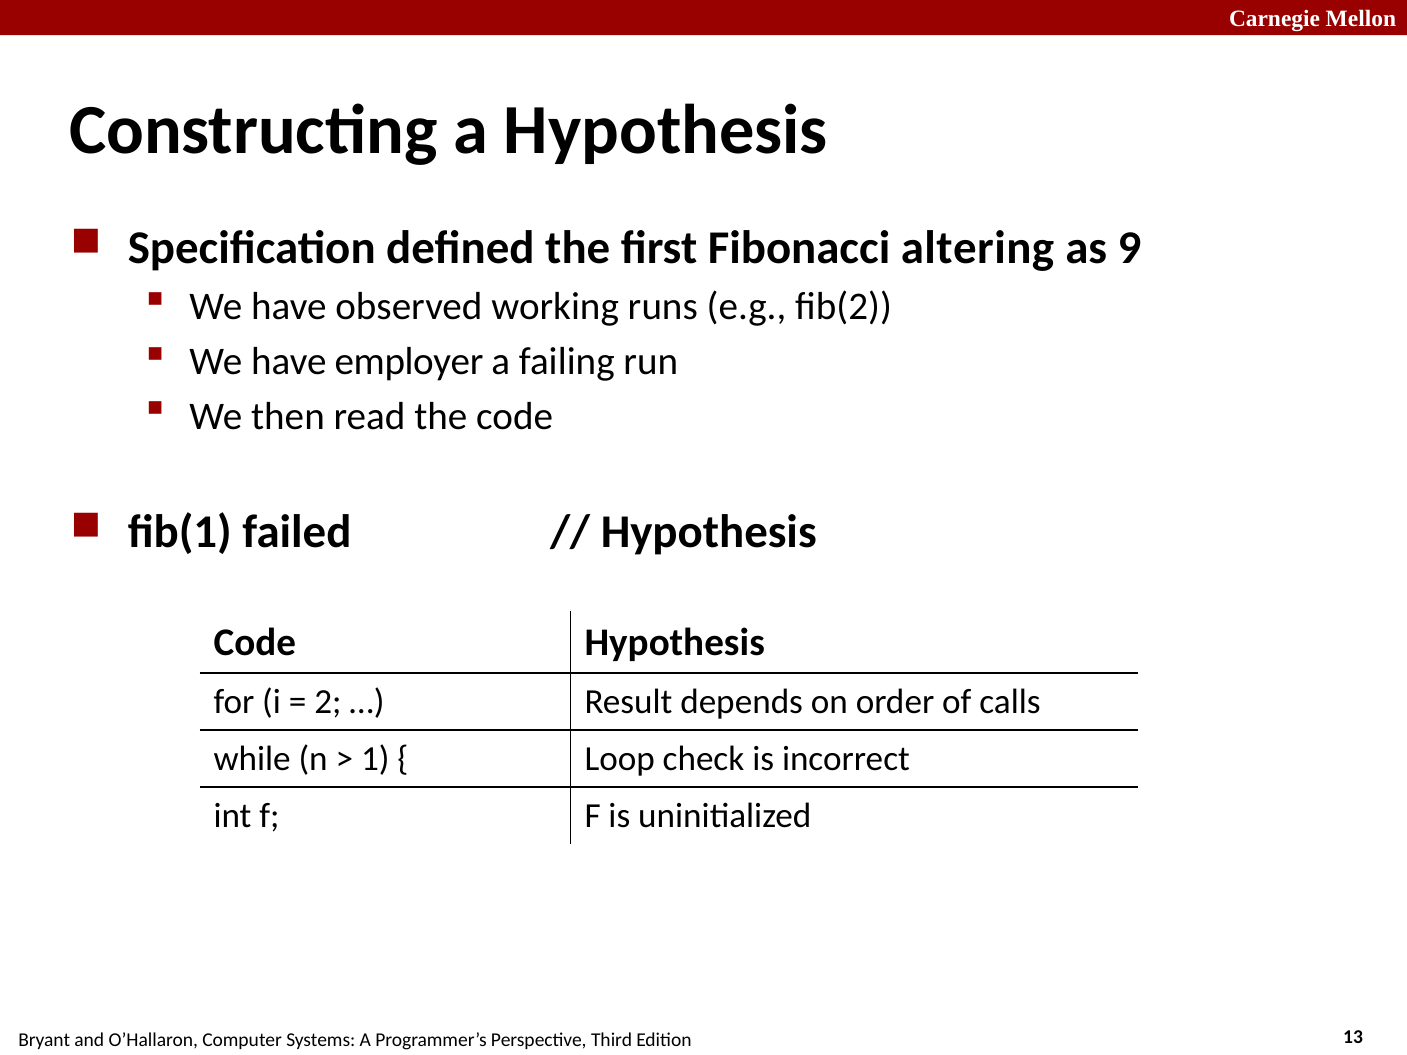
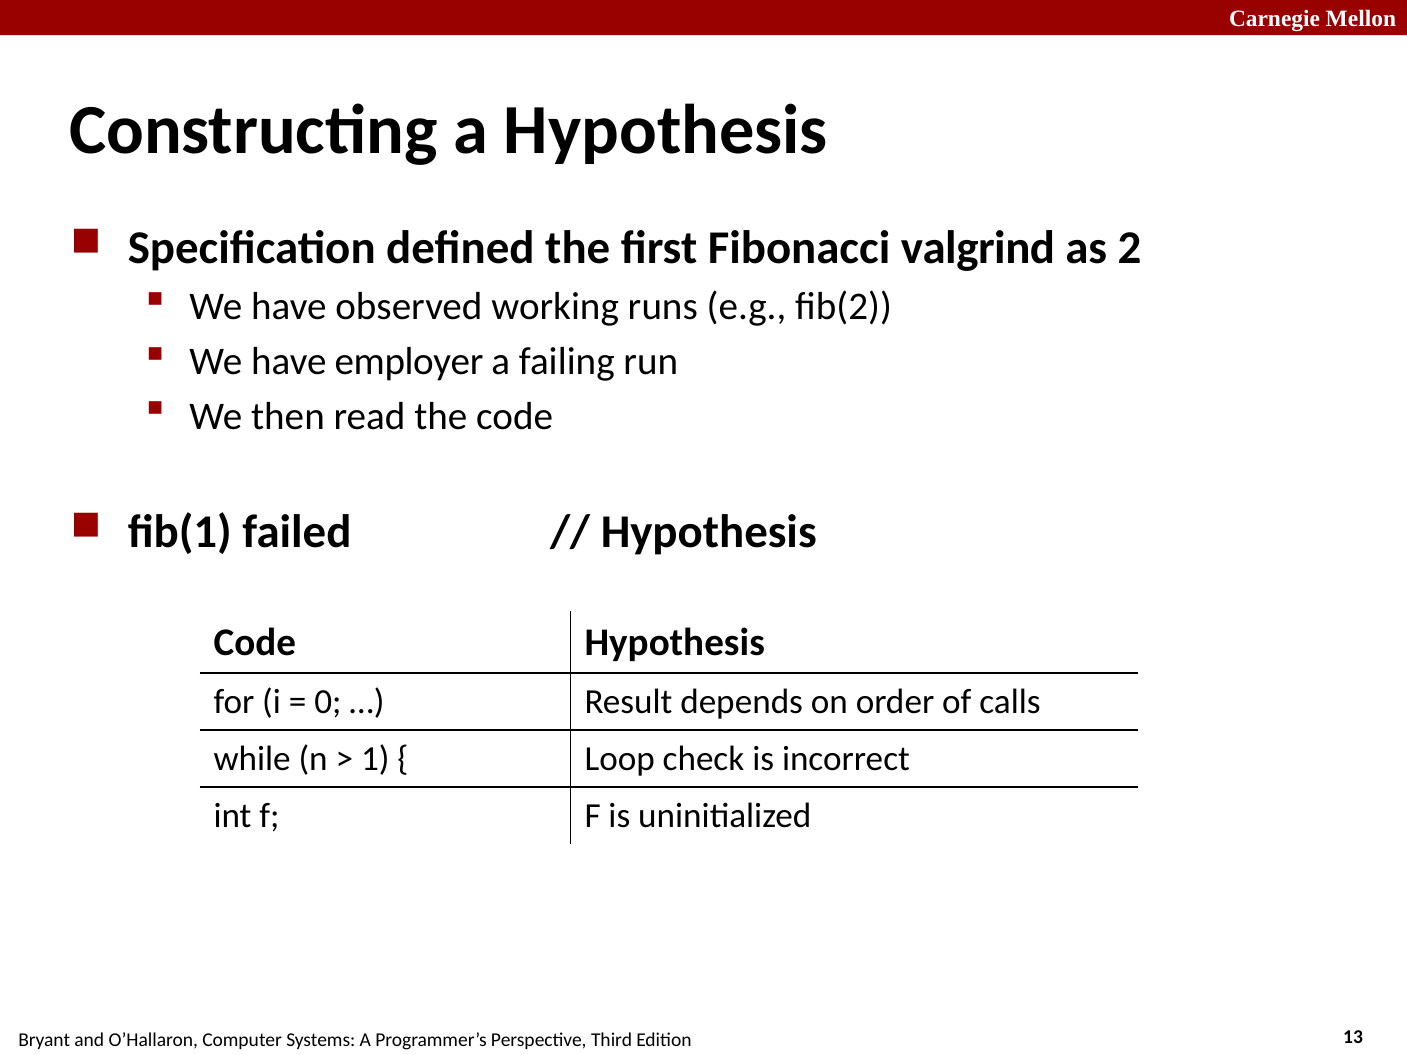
altering: altering -> valgrind
9: 9 -> 2
2: 2 -> 0
